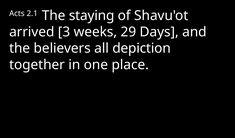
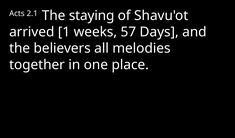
3: 3 -> 1
29: 29 -> 57
depiction: depiction -> melodies
